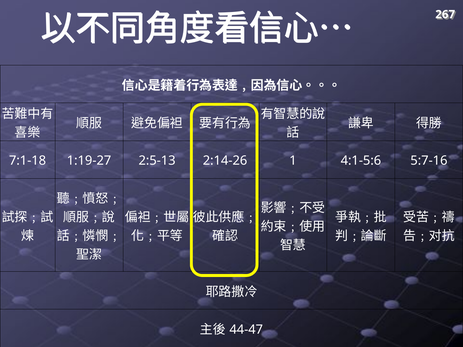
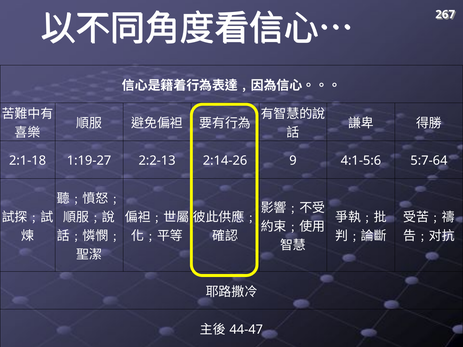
7:1-18: 7:1-18 -> 2:1-18
2:5-13: 2:5-13 -> 2:2-13
1: 1 -> 9
5:7-16: 5:7-16 -> 5:7-64
